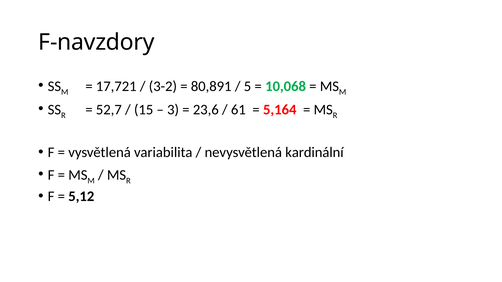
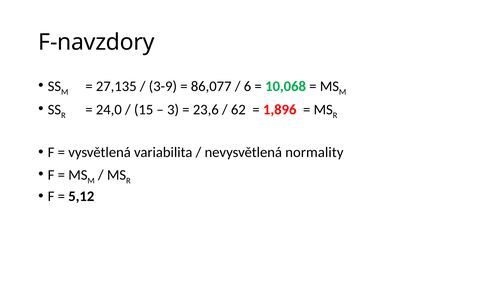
17,721: 17,721 -> 27,135
3-2: 3-2 -> 3-9
80,891: 80,891 -> 86,077
5: 5 -> 6
52,7: 52,7 -> 24,0
61: 61 -> 62
5,164: 5,164 -> 1,896
kardinální: kardinální -> normality
